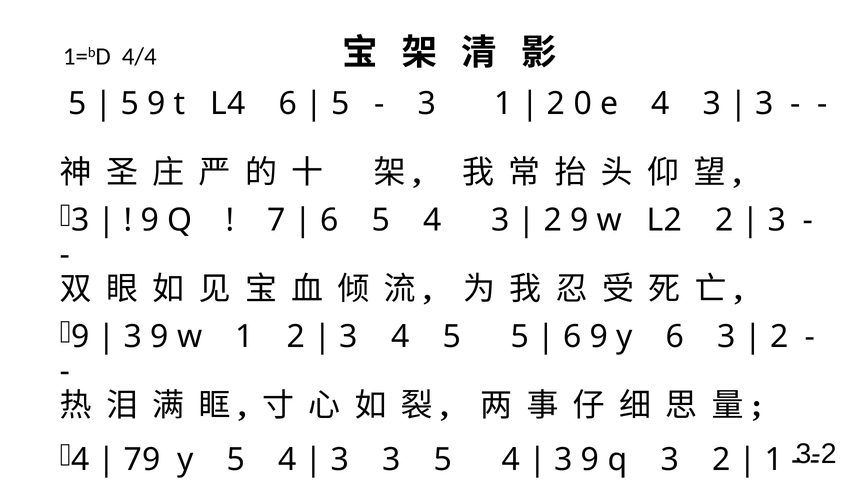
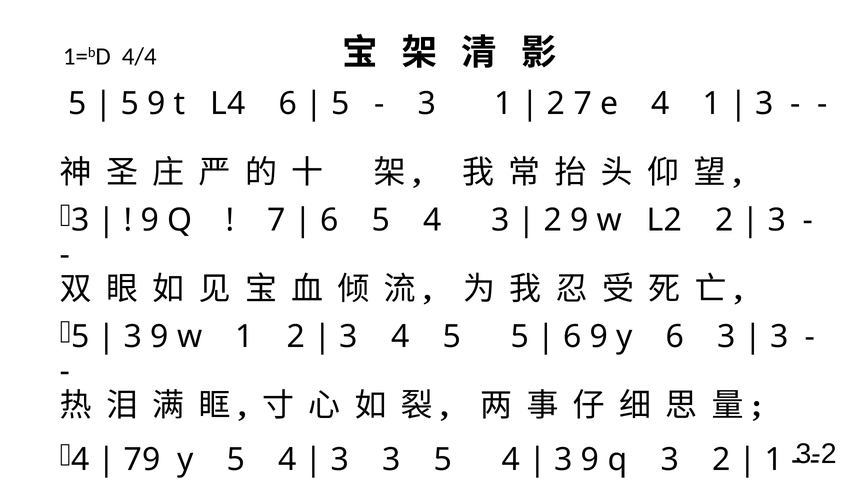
2 0: 0 -> 7
e 4 3: 3 -> 1
9 at (81, 337): 9 -> 5
2 at (779, 337): 2 -> 3
